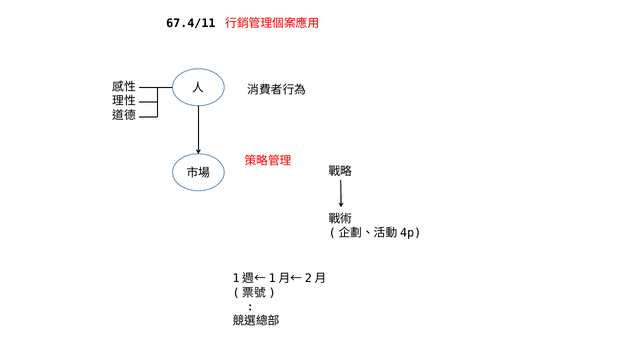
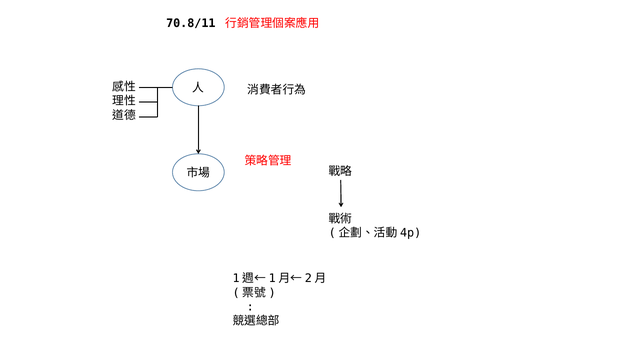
67.4/11: 67.4/11 -> 70.8/11
